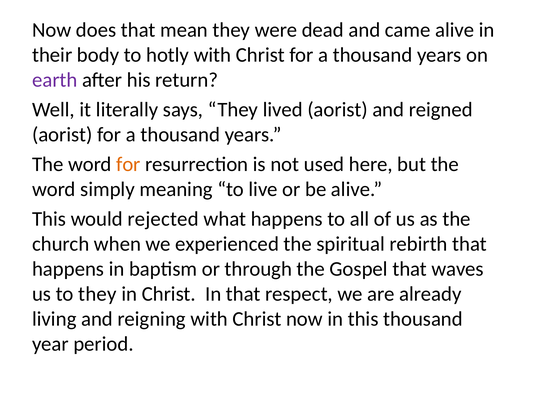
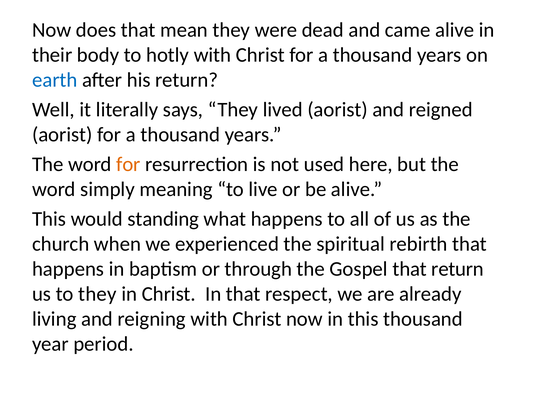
earth colour: purple -> blue
rejected: rejected -> standing
that waves: waves -> return
